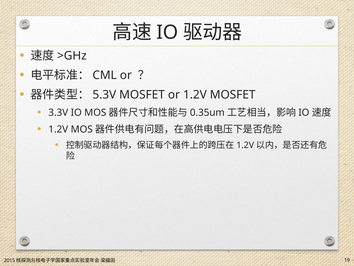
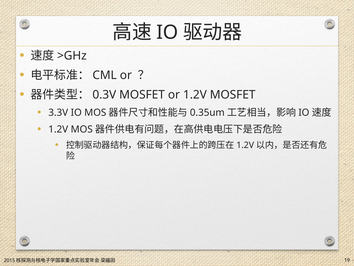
5.3V: 5.3V -> 0.3V
